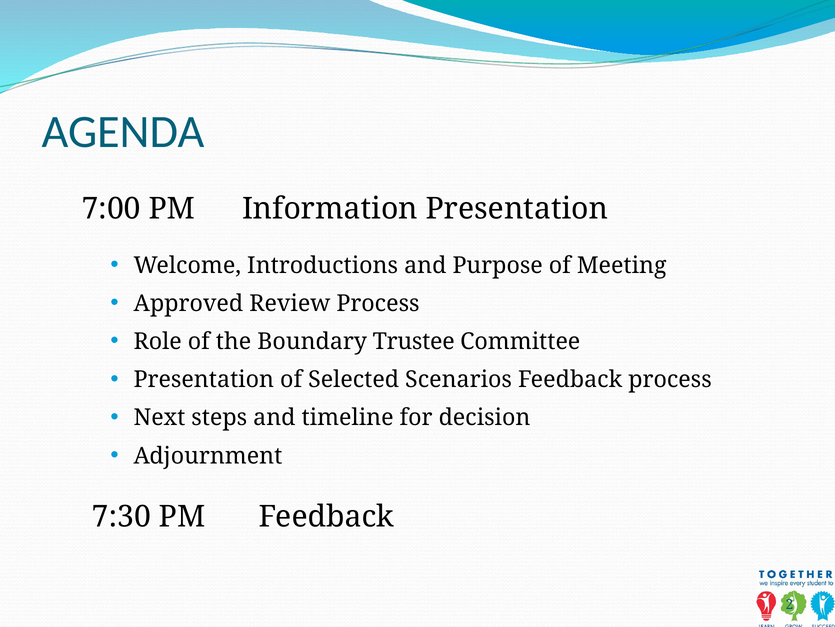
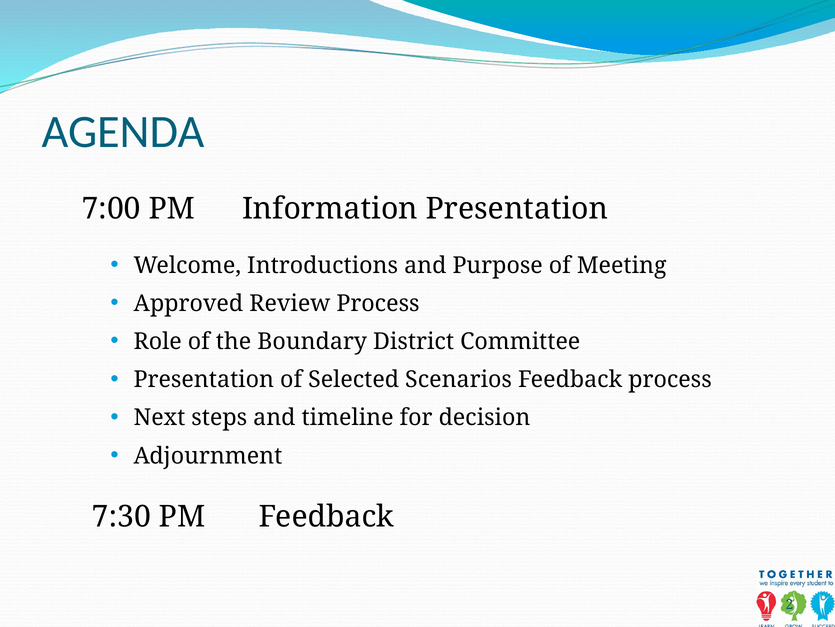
Trustee: Trustee -> District
